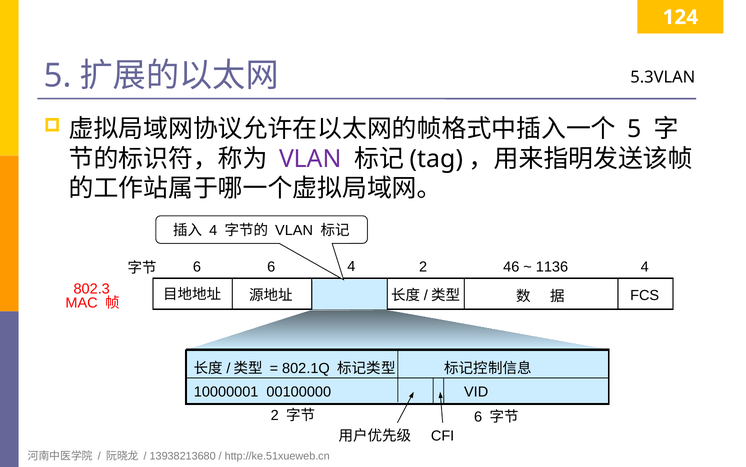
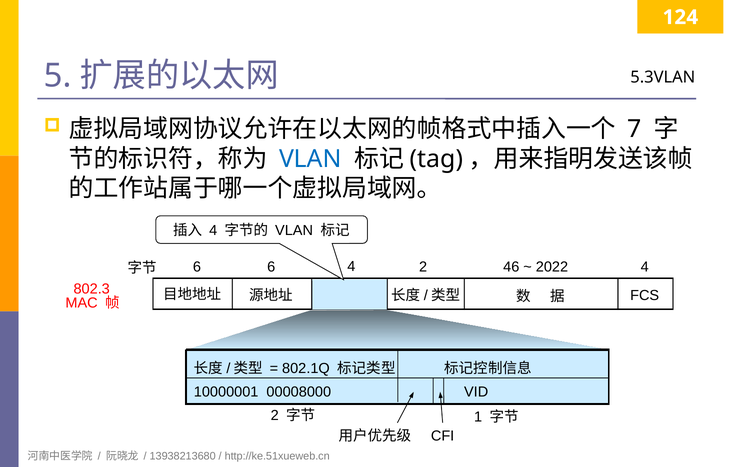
5 at (634, 129): 5 -> 7
VLAN at (310, 159) colour: purple -> blue
1136: 1136 -> 2022
00100000: 00100000 -> 00008000
6 at (478, 417): 6 -> 1
